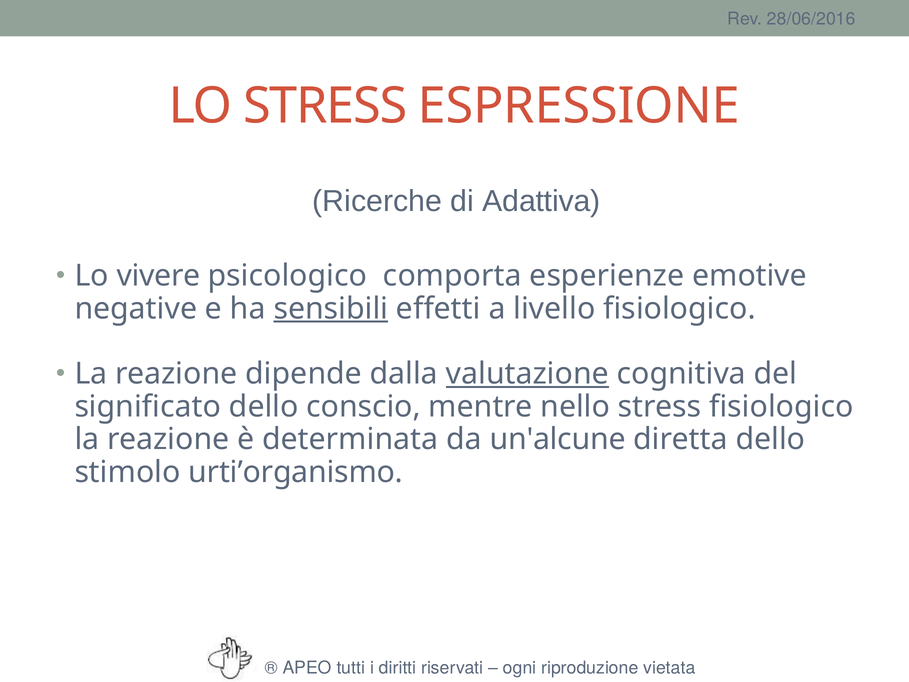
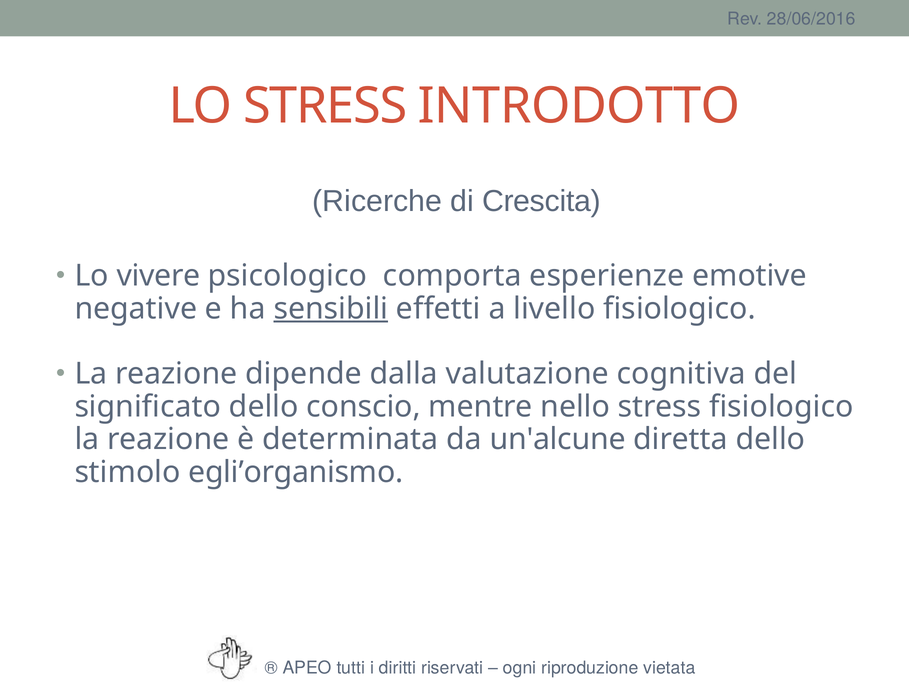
ESPRESSIONE: ESPRESSIONE -> INTRODOTTO
Adattiva: Adattiva -> Crescita
valutazione underline: present -> none
urti’organismo: urti’organismo -> egli’organismo
